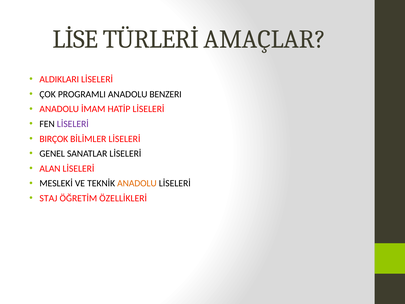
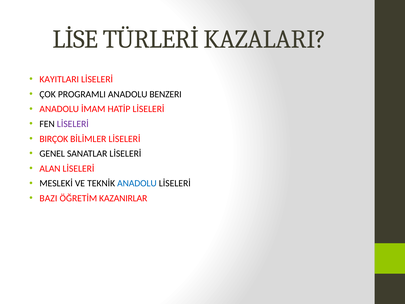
AMAÇLAR: AMAÇLAR -> KAZALARI
ALDIKLARI: ALDIKLARI -> KAYITLARI
ANADOLU at (137, 183) colour: orange -> blue
STAJ: STAJ -> BAZI
ÖZELLİKLERİ: ÖZELLİKLERİ -> KAZANIRLAR
